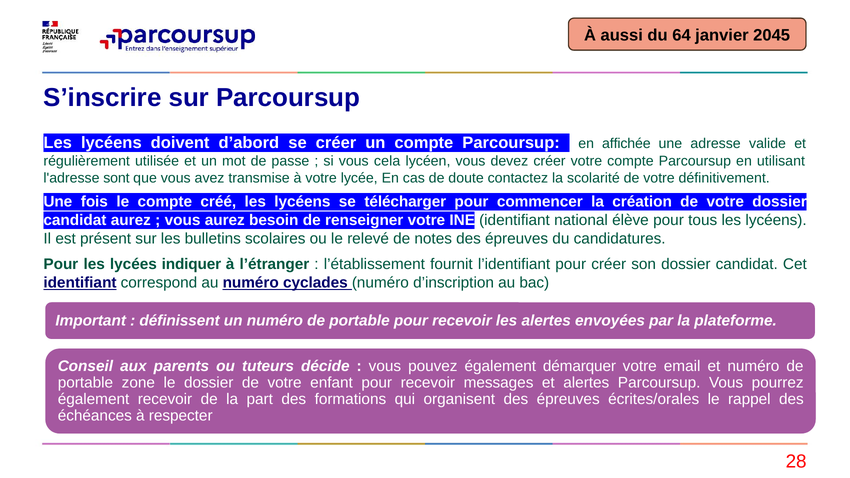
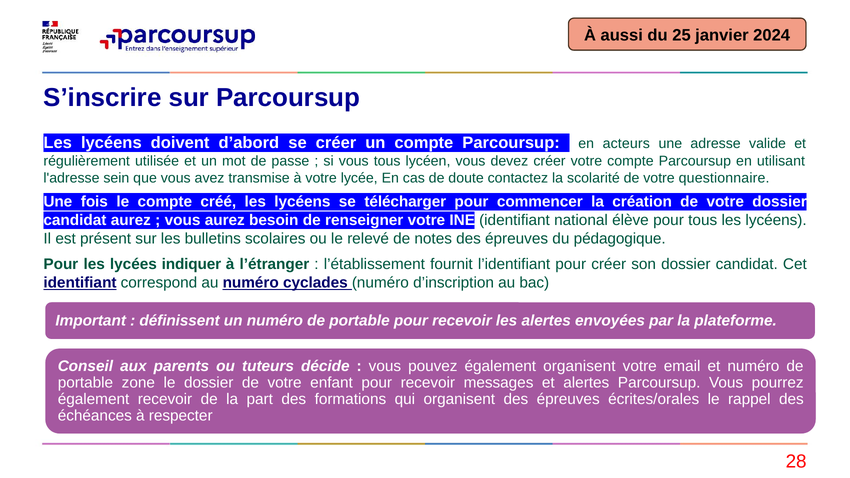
64: 64 -> 25
2045: 2045 -> 2024
affichée: affichée -> acteurs
vous cela: cela -> tous
sont: sont -> sein
définitivement: définitivement -> questionnaire
candidatures: candidatures -> pédagogique
également démarquer: démarquer -> organisent
